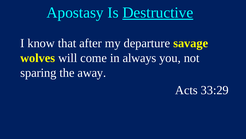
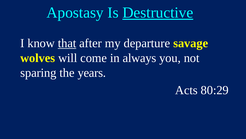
that underline: none -> present
away: away -> years
33:29: 33:29 -> 80:29
